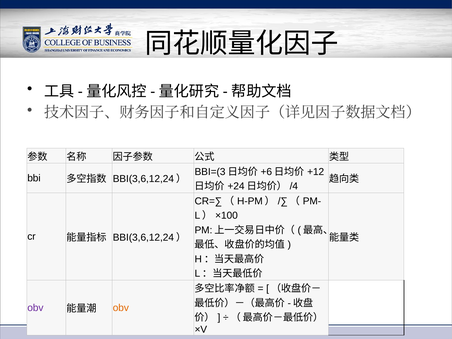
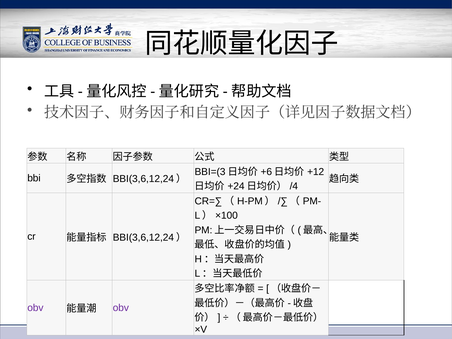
obv at (121, 308) colour: orange -> purple
